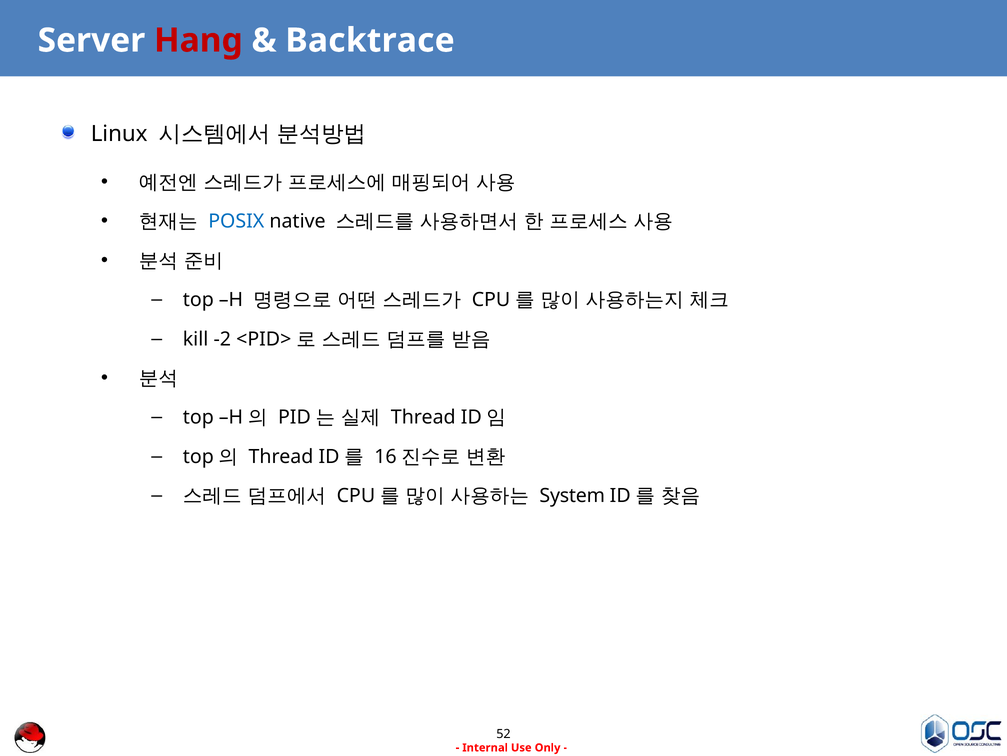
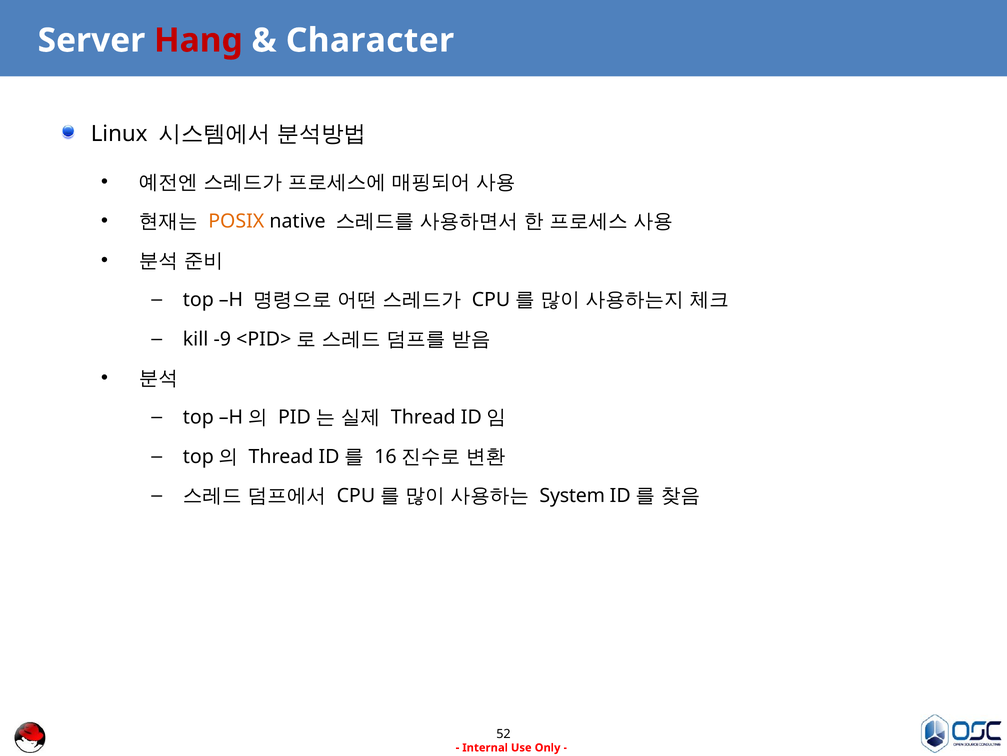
Backtrace: Backtrace -> Character
POSIX colour: blue -> orange
-2: -2 -> -9
